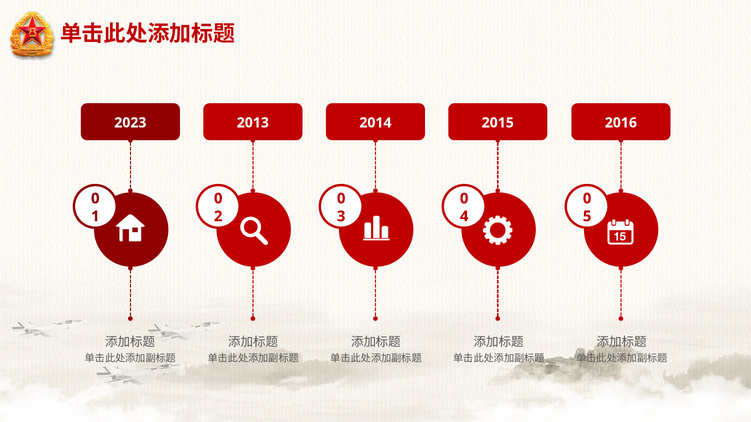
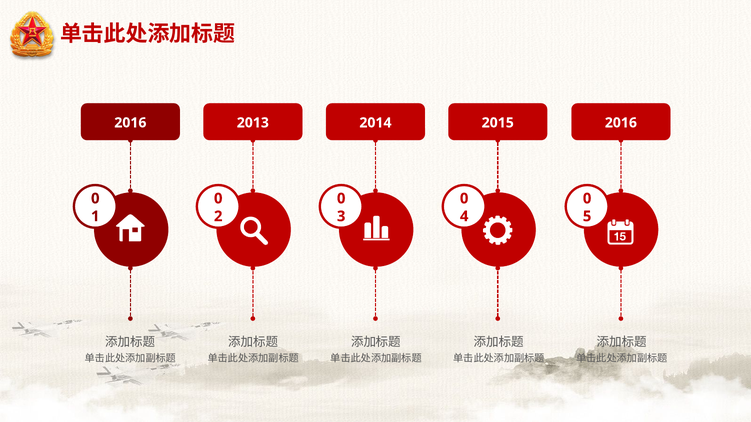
2023 at (130, 123): 2023 -> 2016
